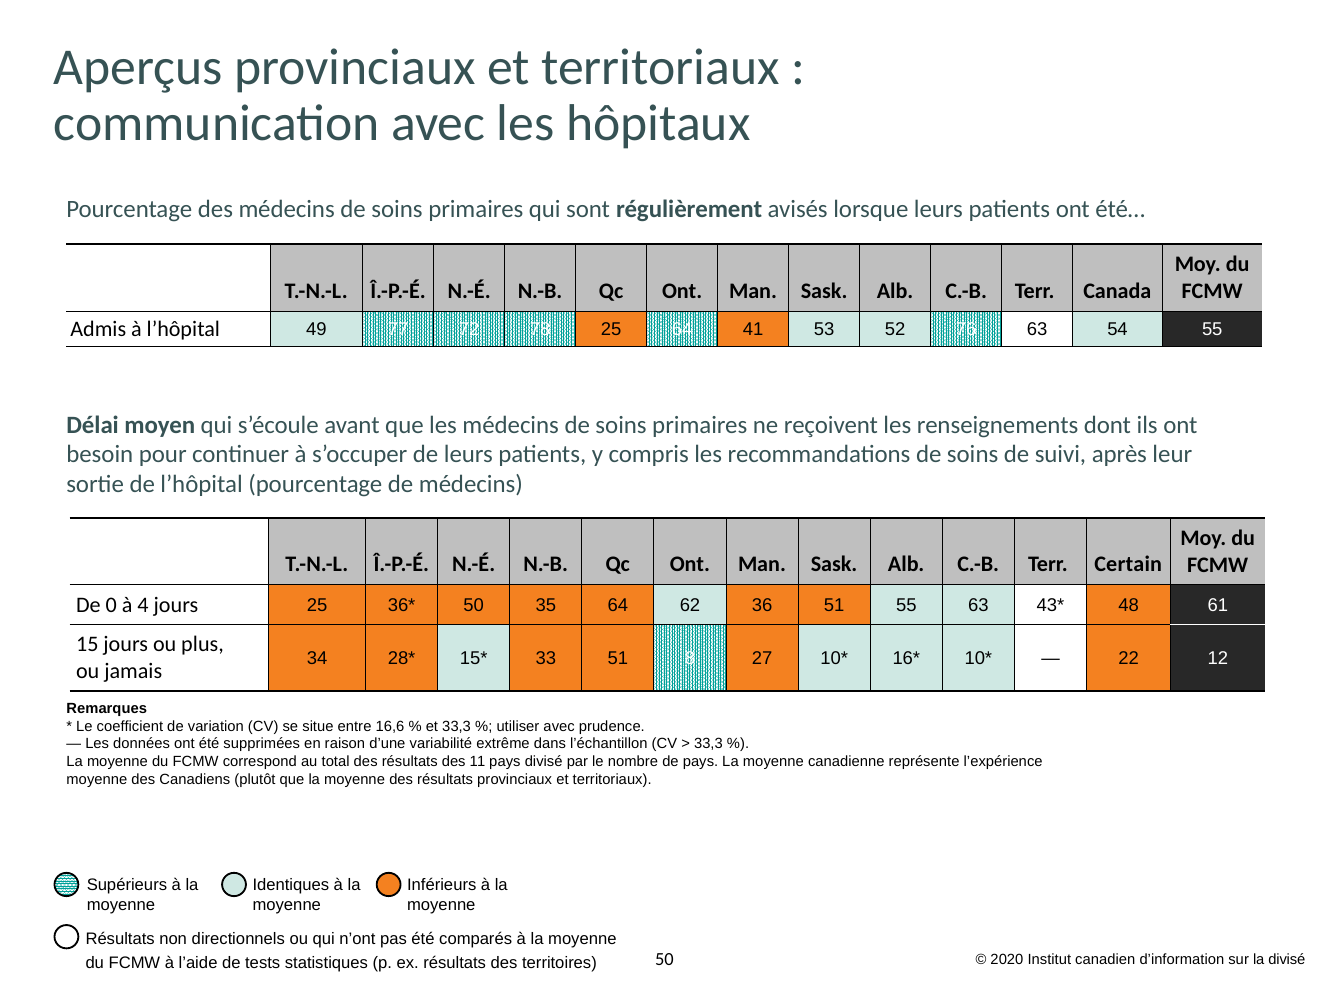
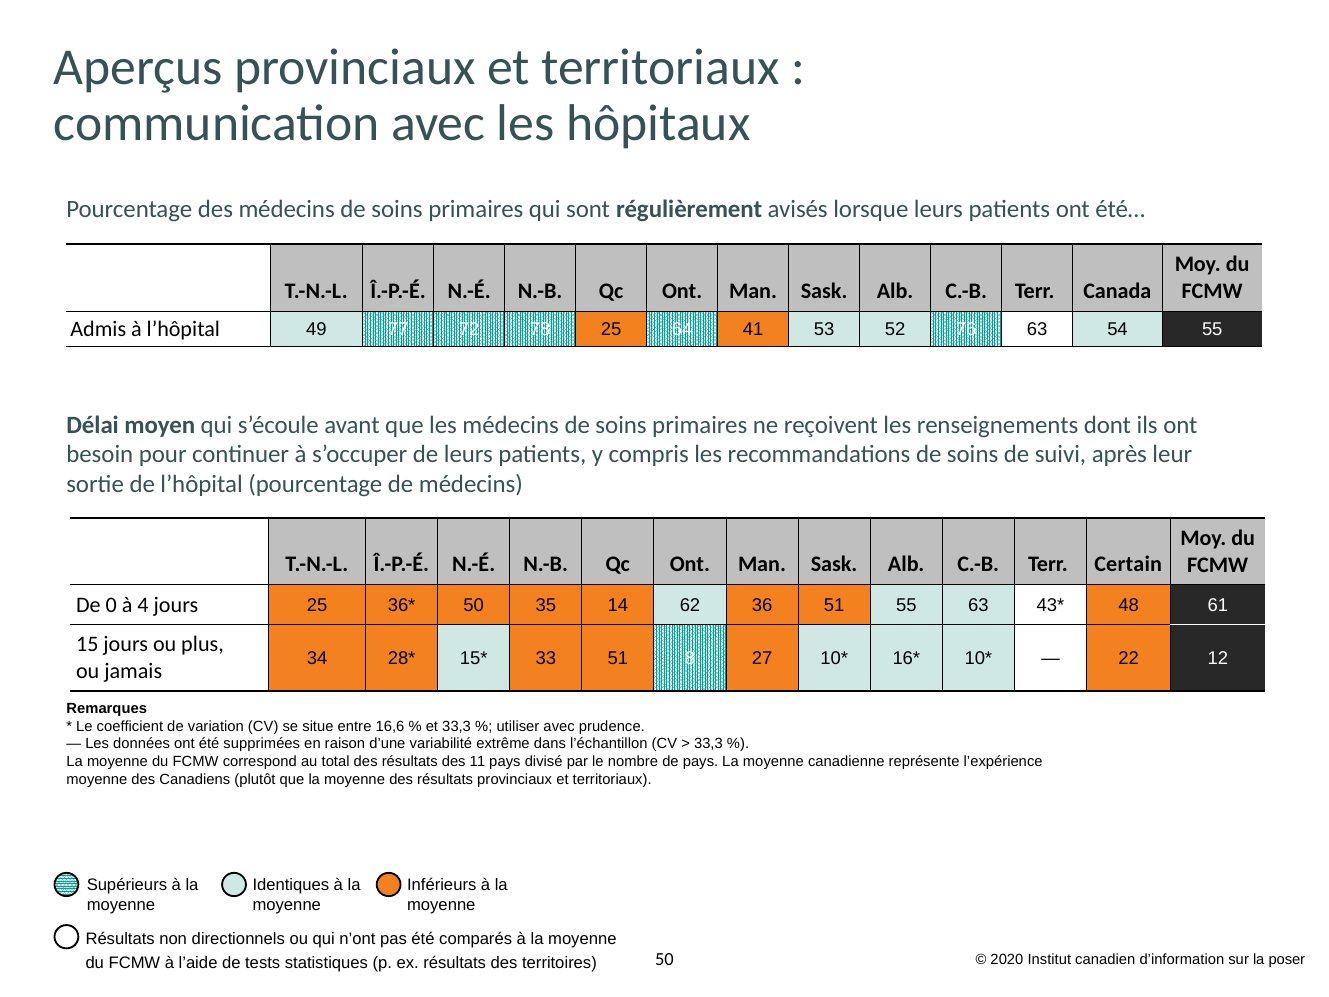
35 64: 64 -> 14
la divisé: divisé -> poser
